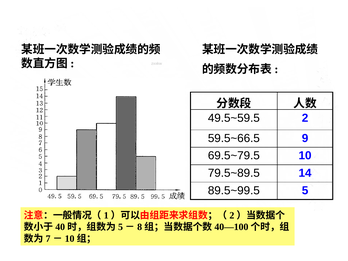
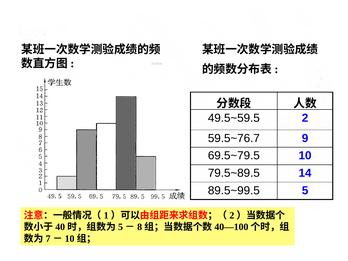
59.5~66.5: 59.5~66.5 -> 59.5~76.7
